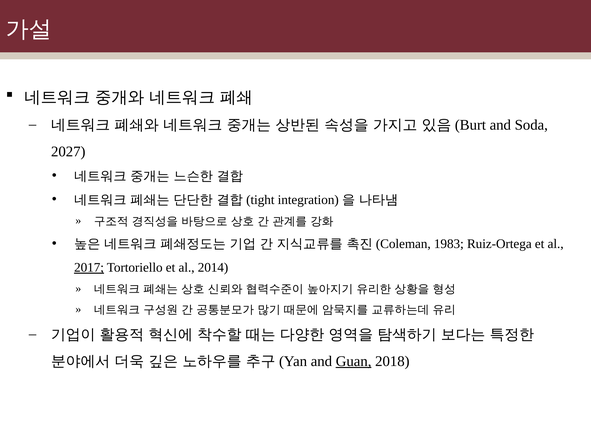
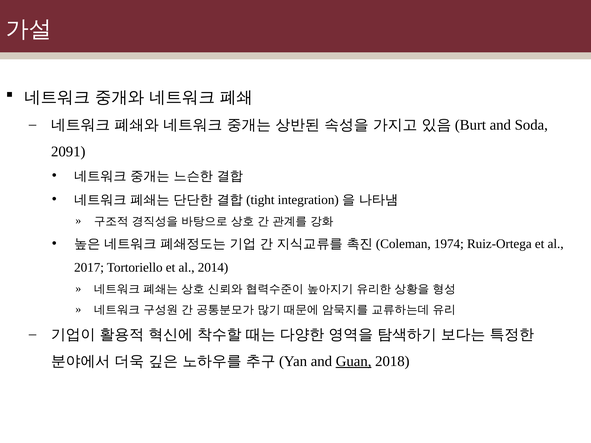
2027: 2027 -> 2091
1983: 1983 -> 1974
2017 underline: present -> none
